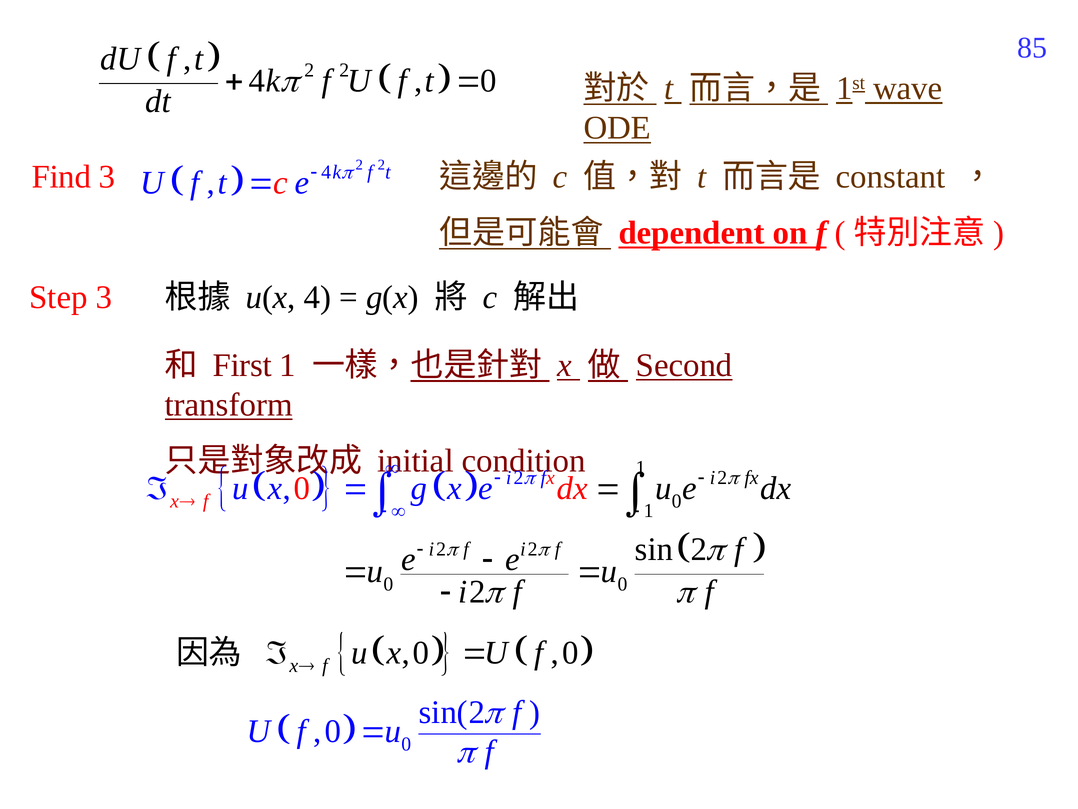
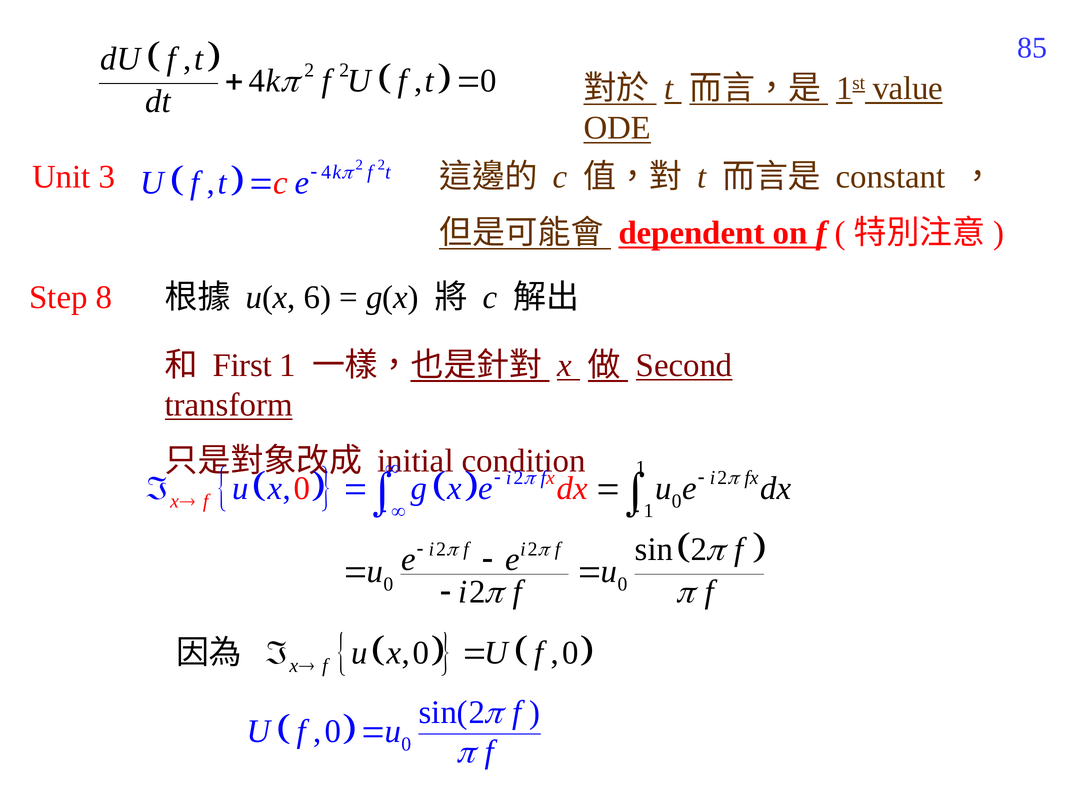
wave: wave -> value
Find: Find -> Unit
Step 3: 3 -> 8
u(x 4: 4 -> 6
